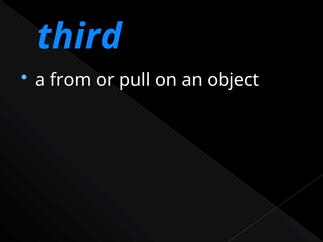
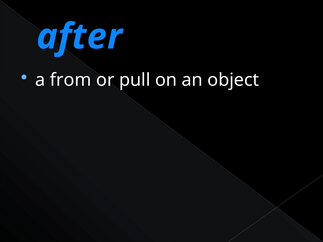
third: third -> after
